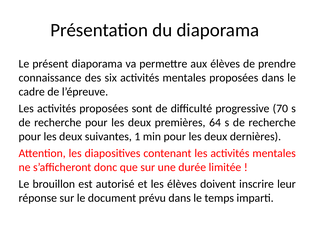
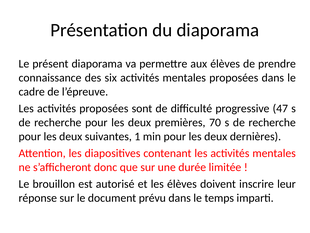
70: 70 -> 47
64: 64 -> 70
